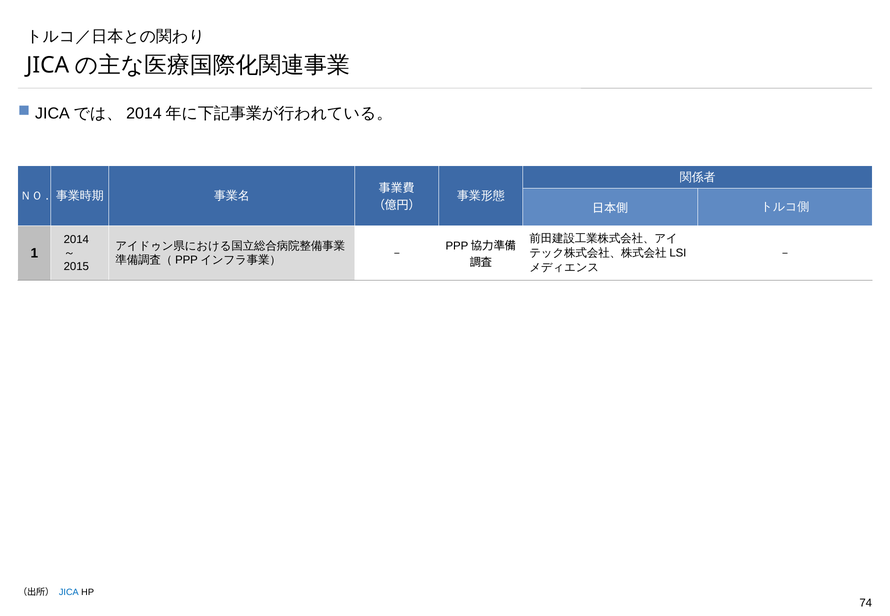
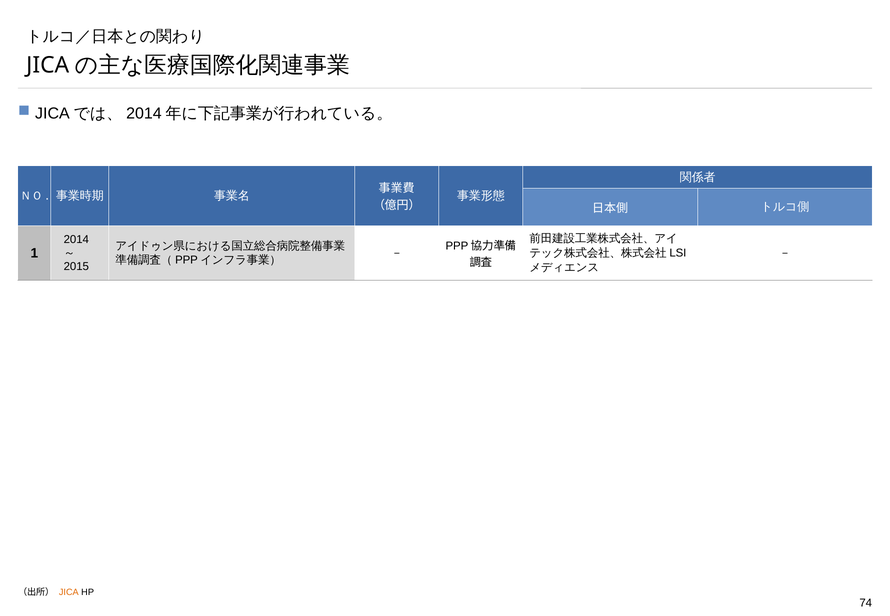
JICA colour: blue -> orange
